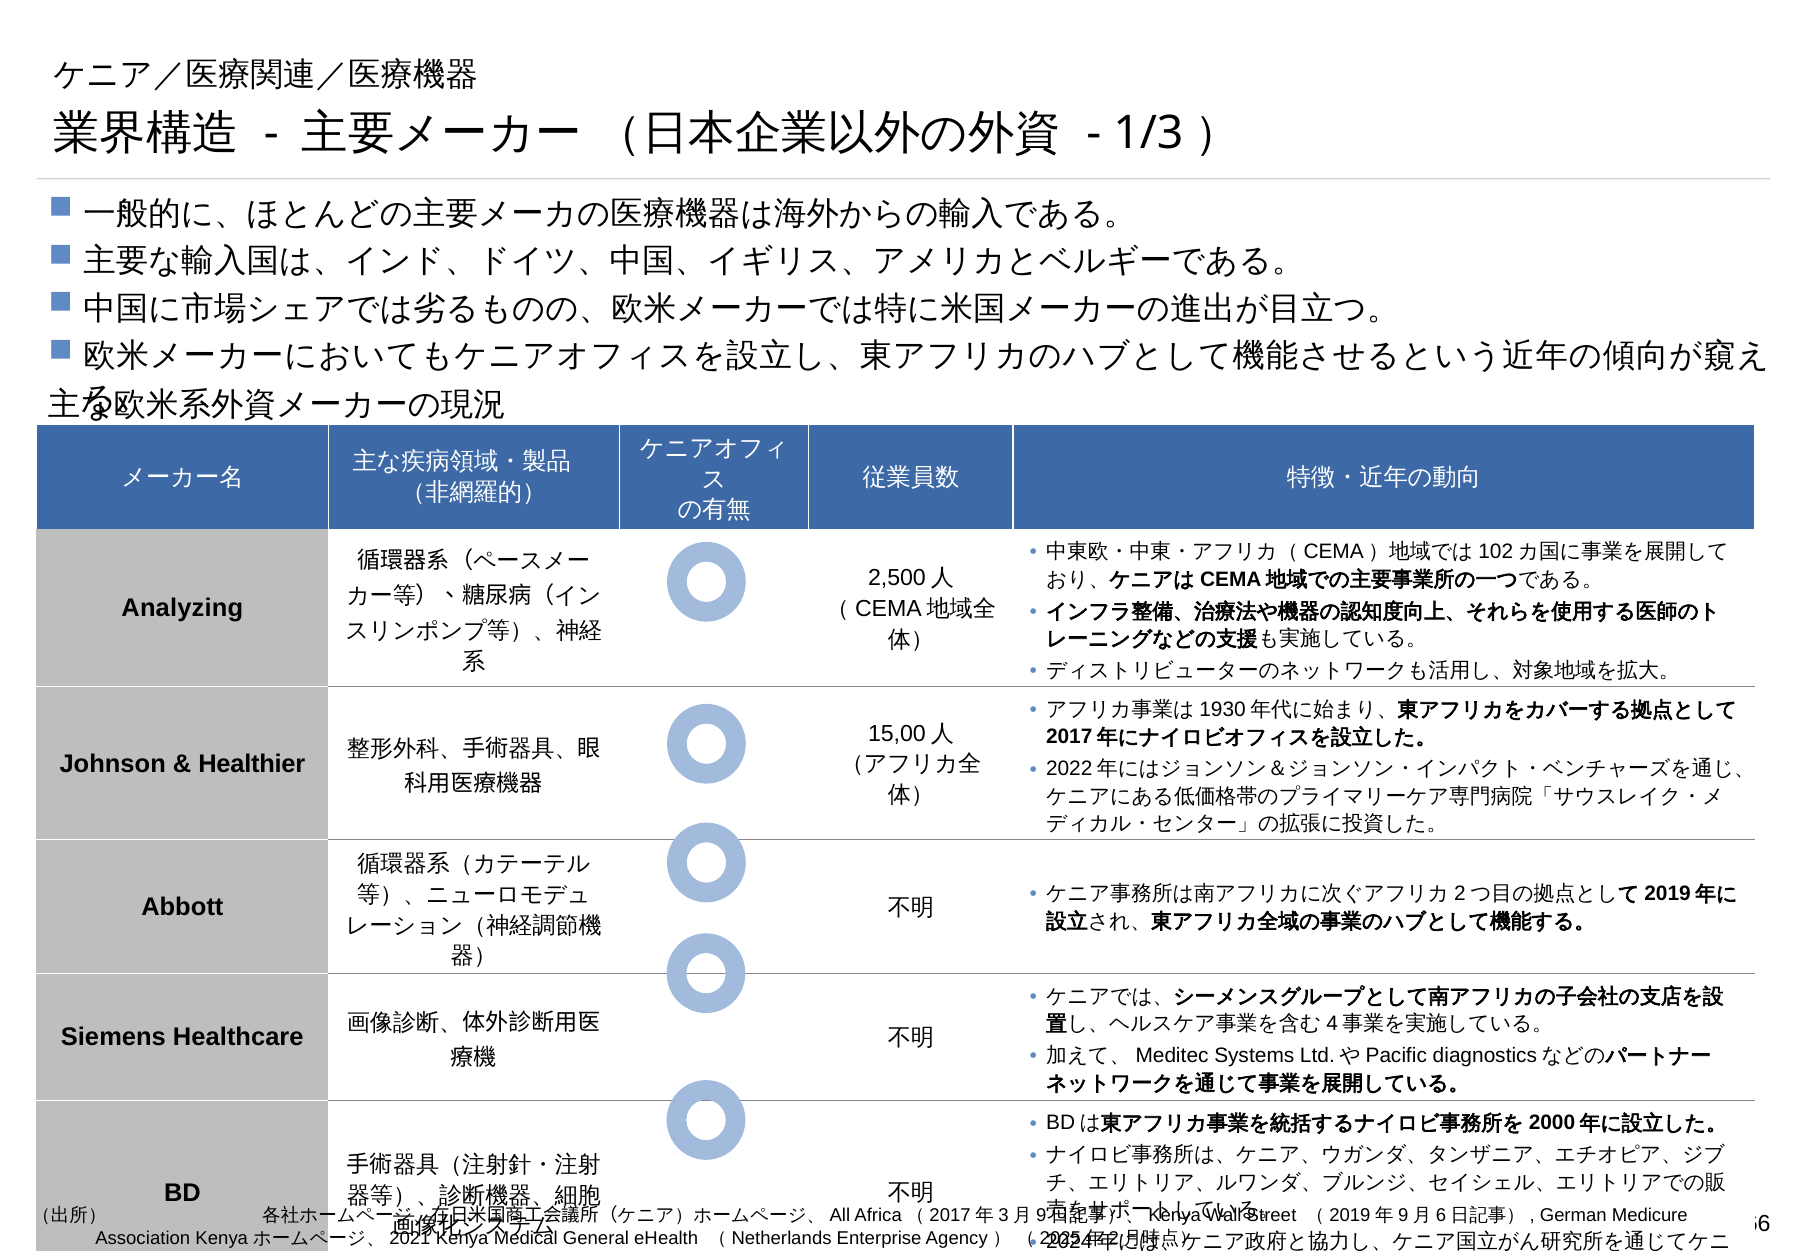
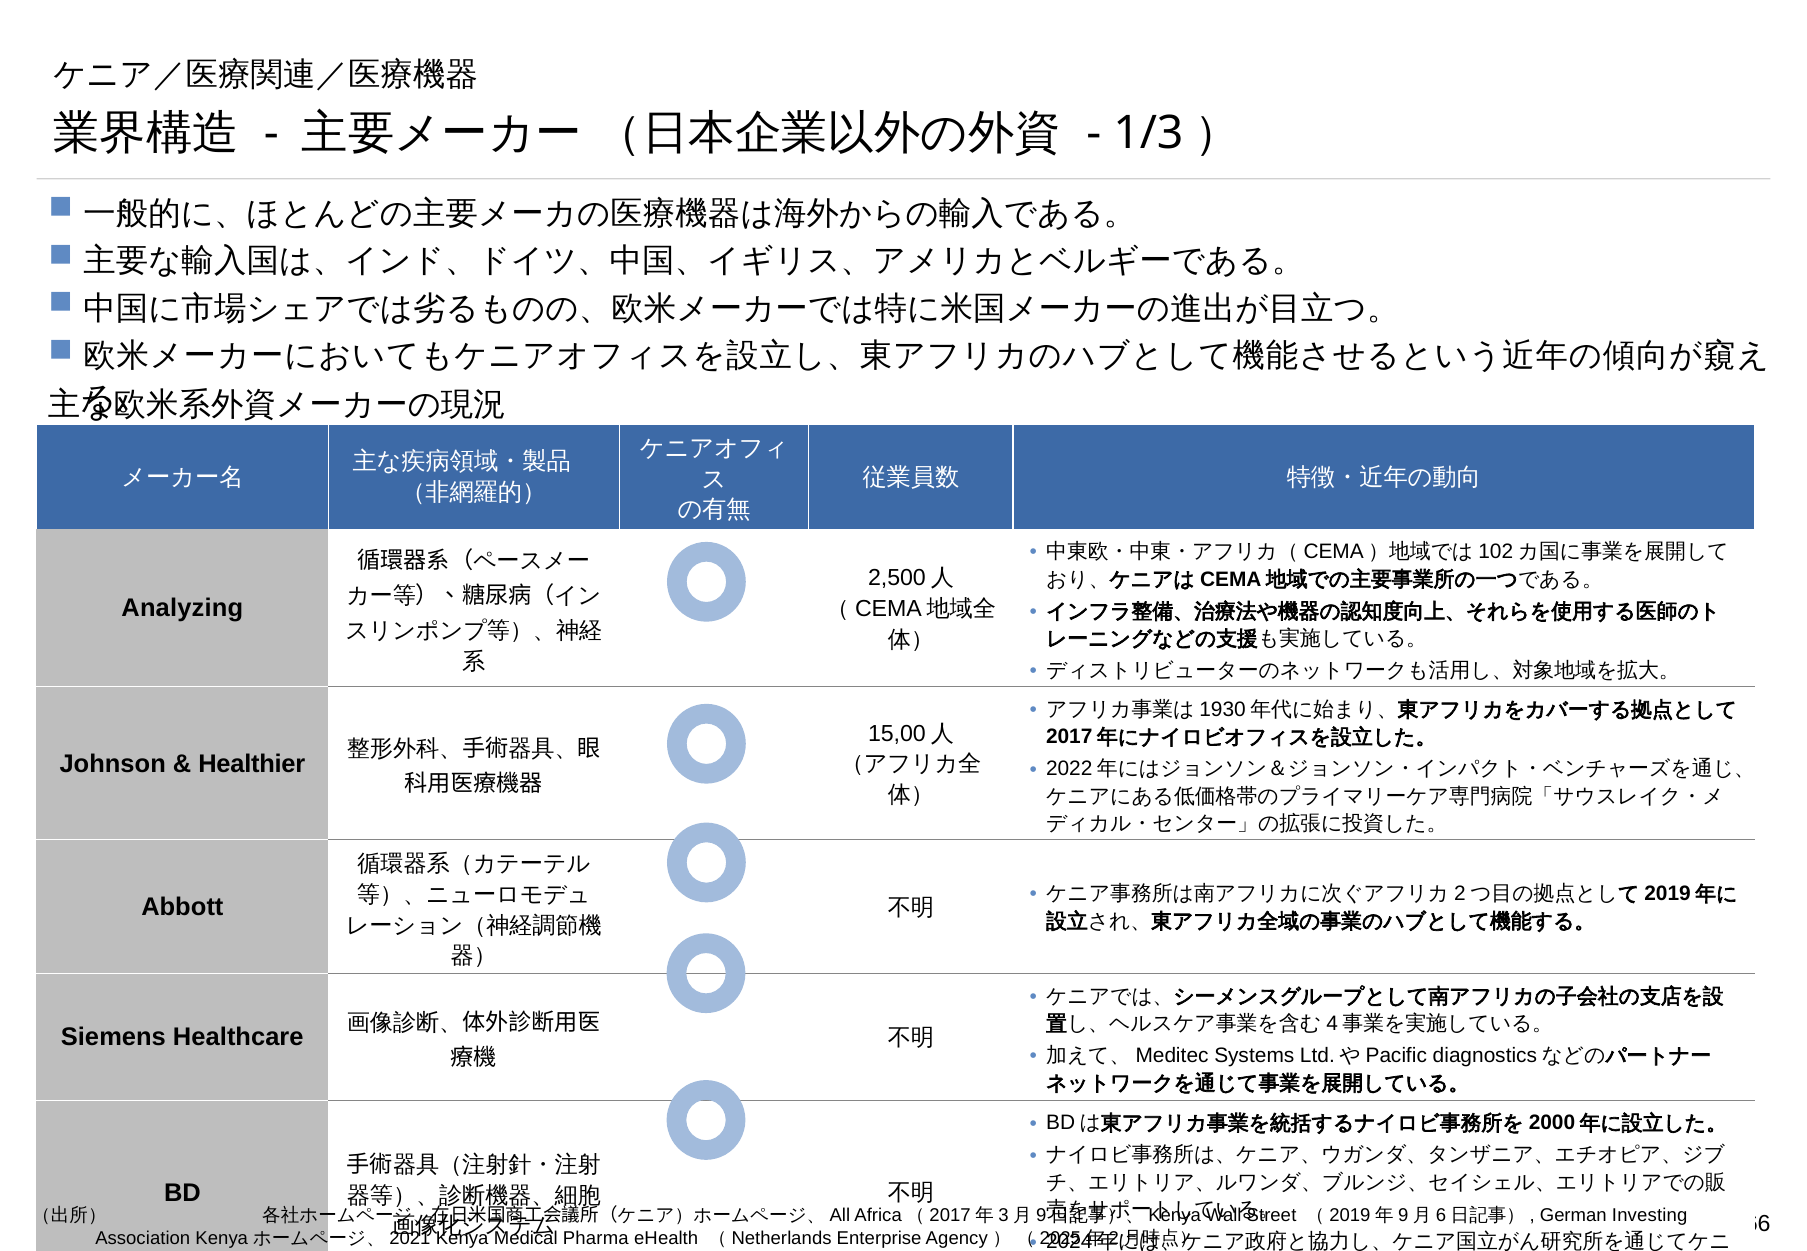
Medicure: Medicure -> Investing
General: General -> Pharma
